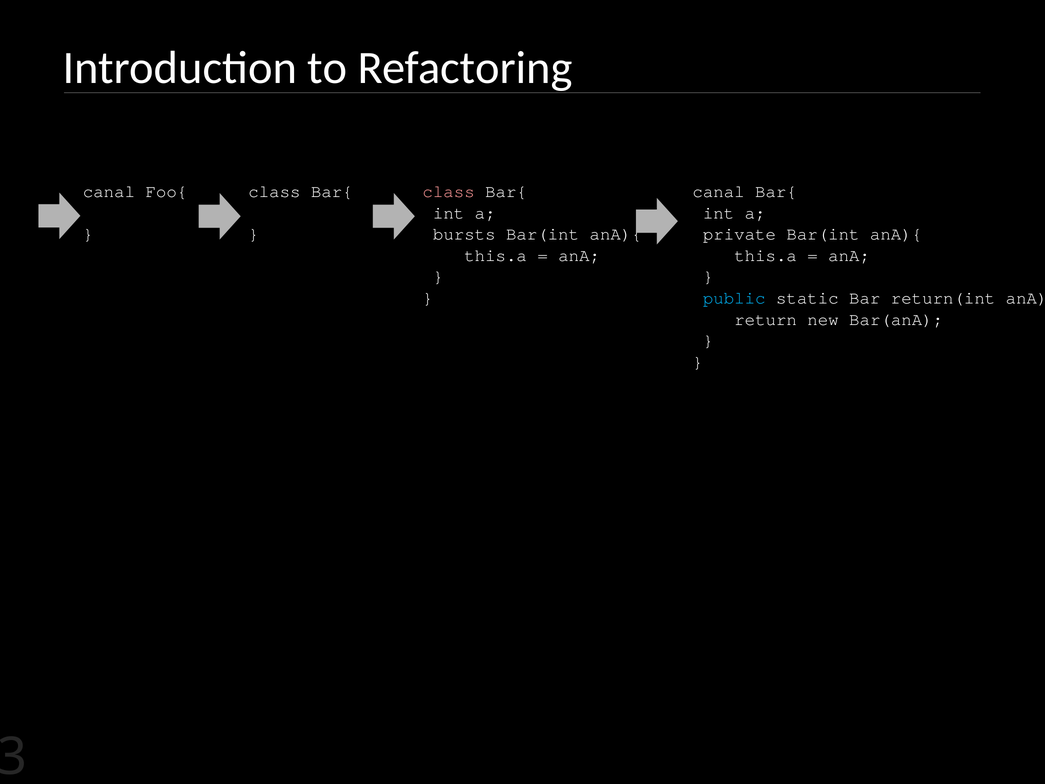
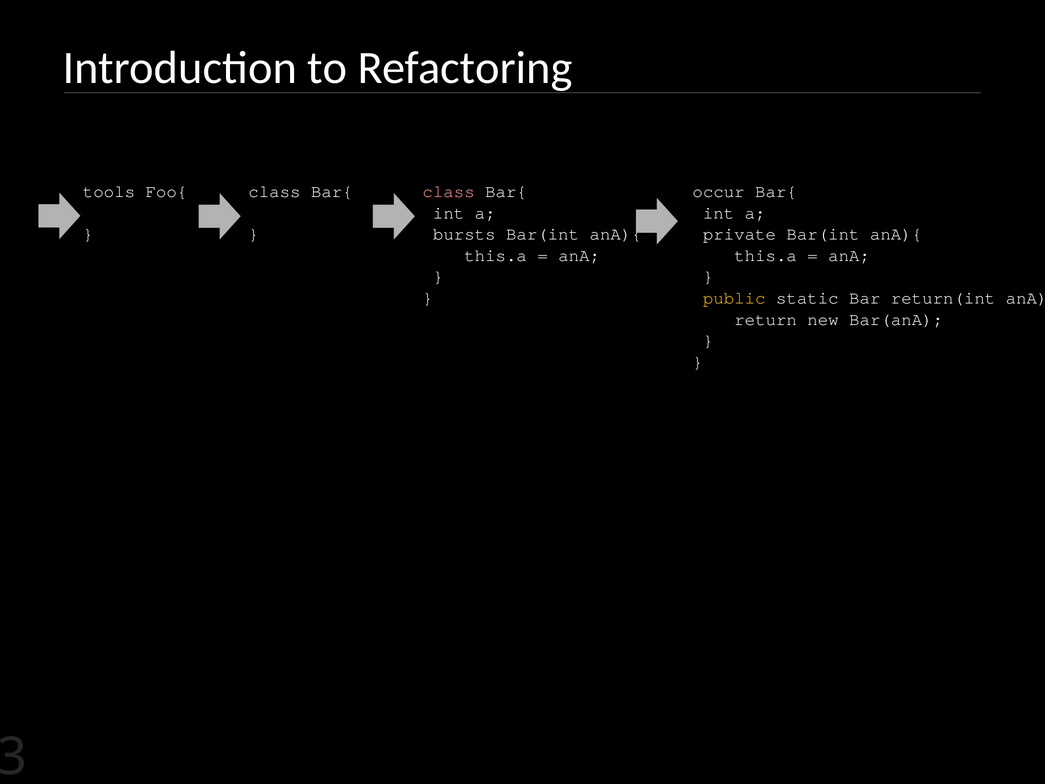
canal at (109, 192): canal -> tools
canal at (719, 192): canal -> occur
public colour: light blue -> yellow
